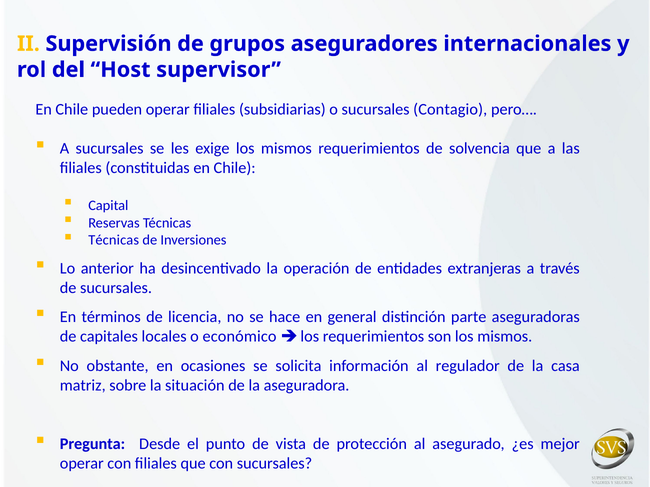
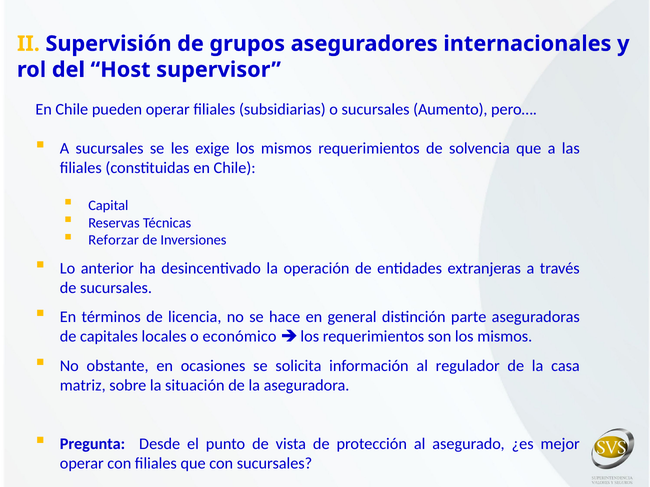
Contagio: Contagio -> Aumento
Técnicas at (114, 240): Técnicas -> Reforzar
